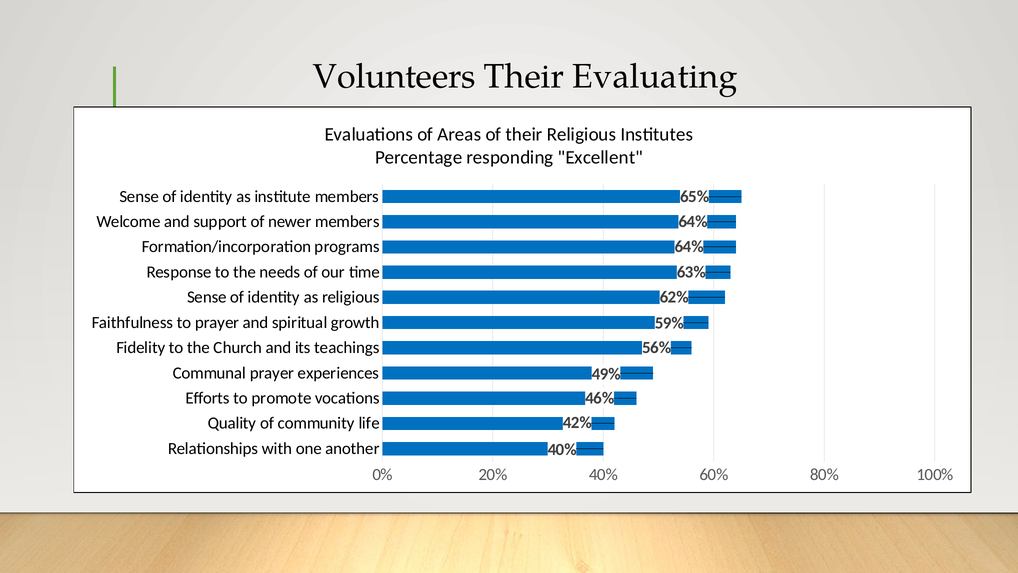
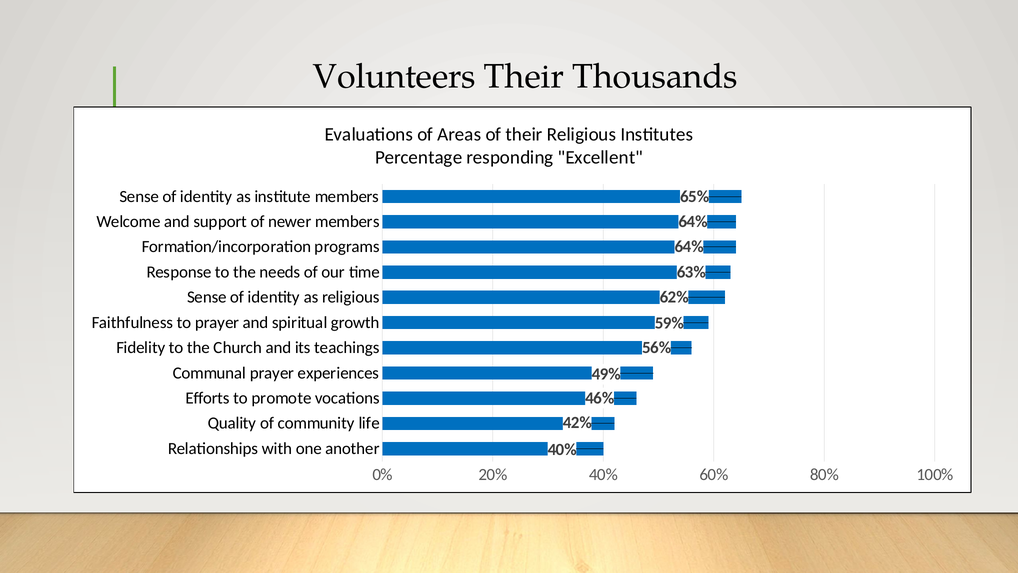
Evaluating: Evaluating -> Thousands
